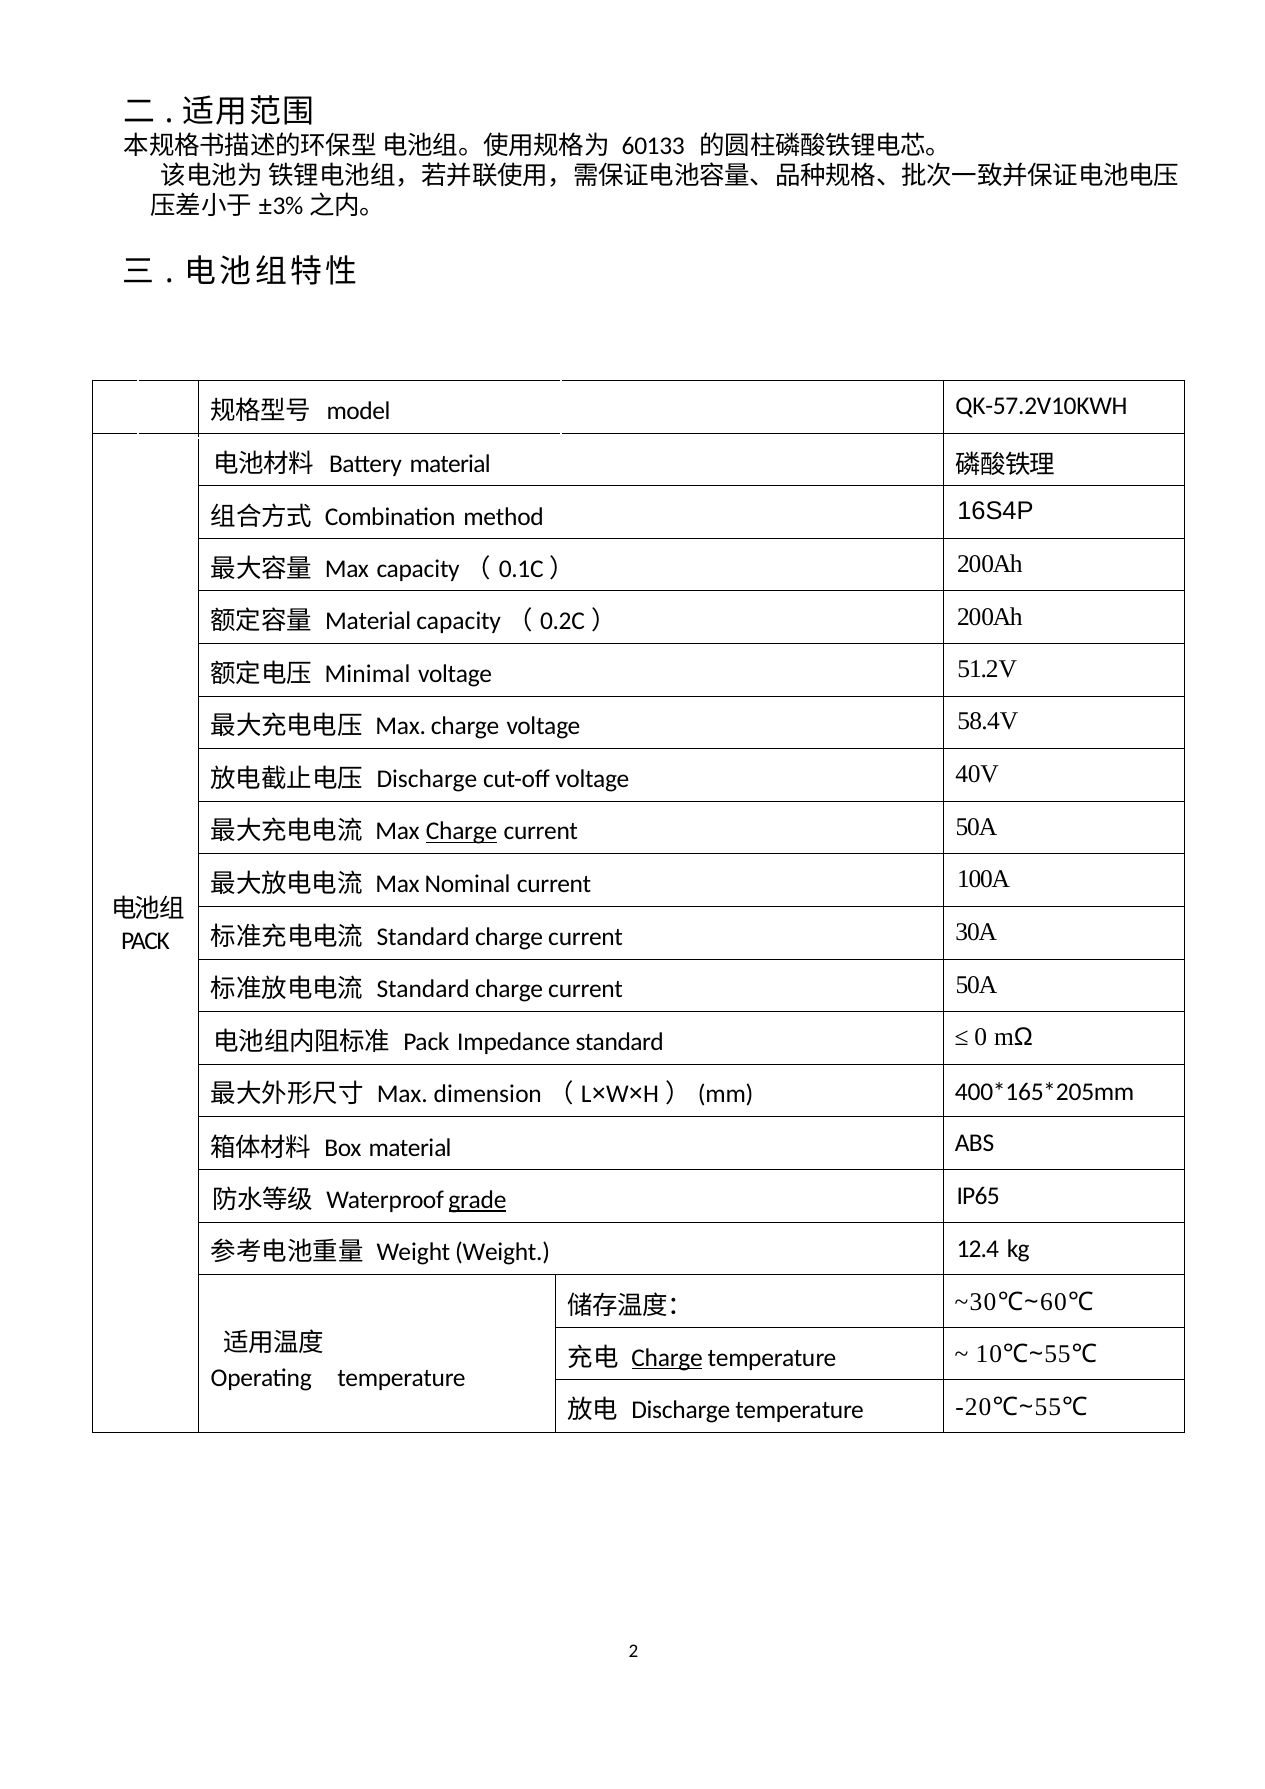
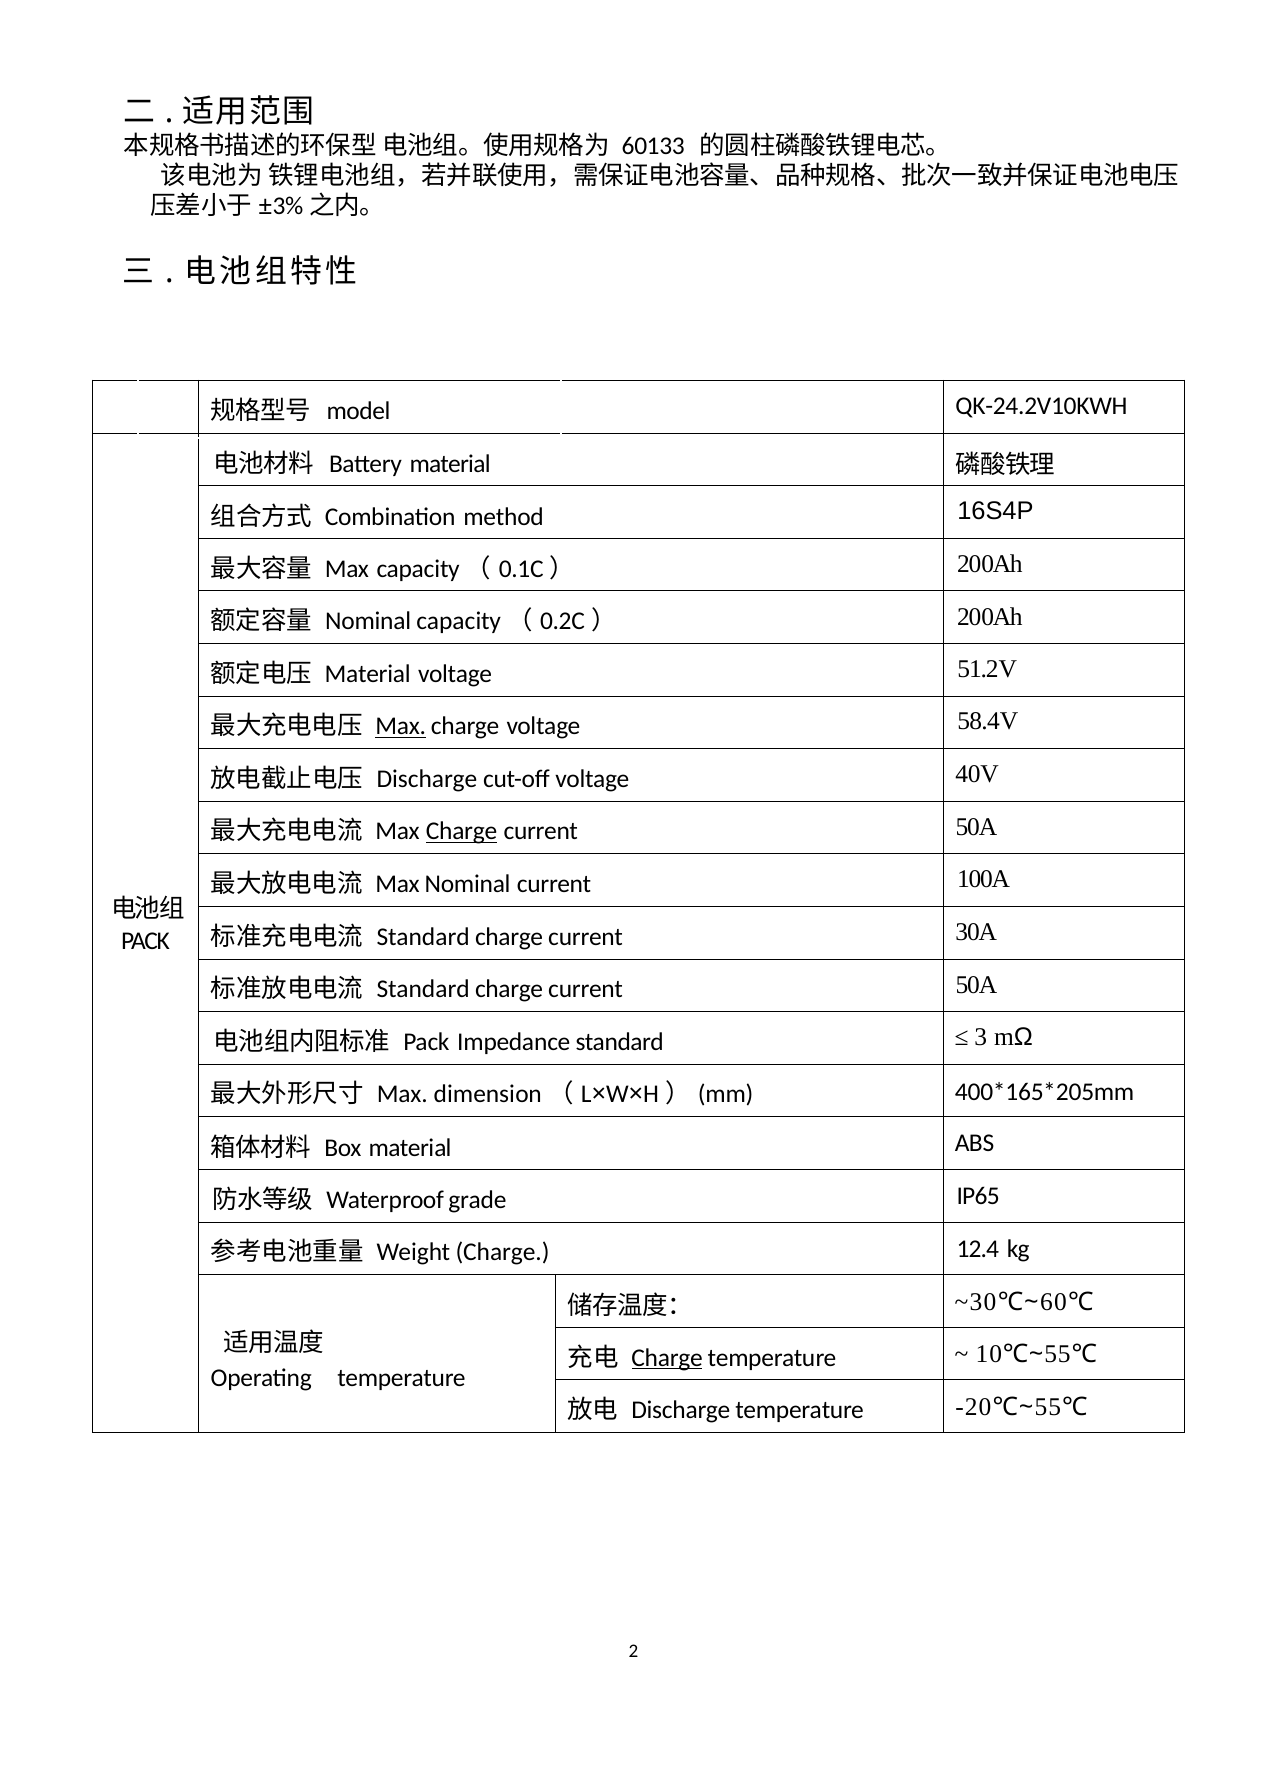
QK-57.2V10KWH: QK-57.2V10KWH -> QK-24.2V10KWH
Material at (368, 622): Material -> Nominal
Minimal at (367, 674): Minimal -> Material
Max at (401, 726) underline: none -> present
0: 0 -> 3
grade underline: present -> none
Weight Weight: Weight -> Charge
